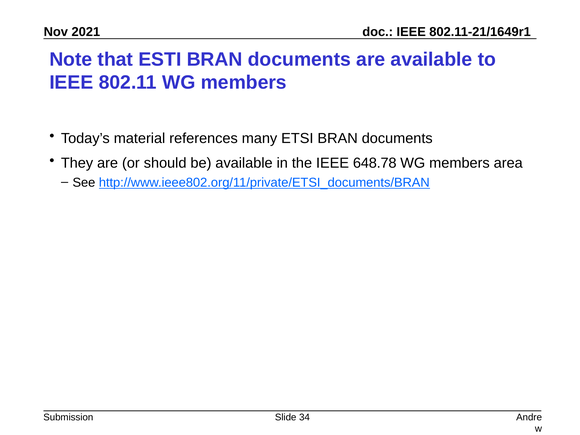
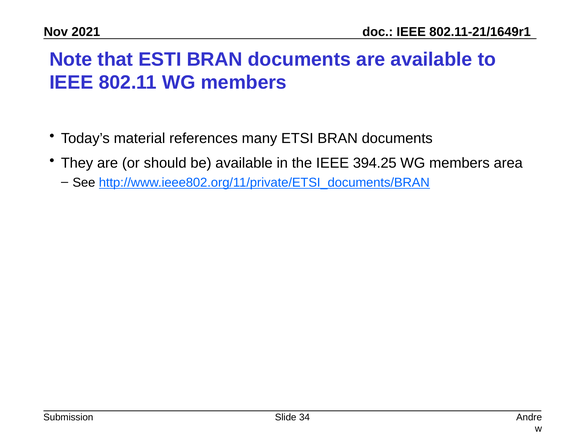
648.78: 648.78 -> 394.25
